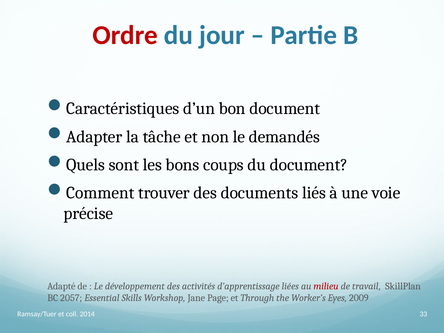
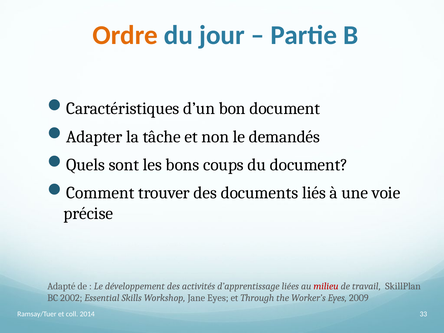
Ordre colour: red -> orange
2057: 2057 -> 2002
Jane Page: Page -> Eyes
